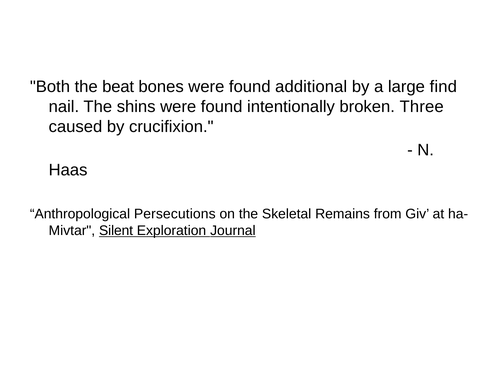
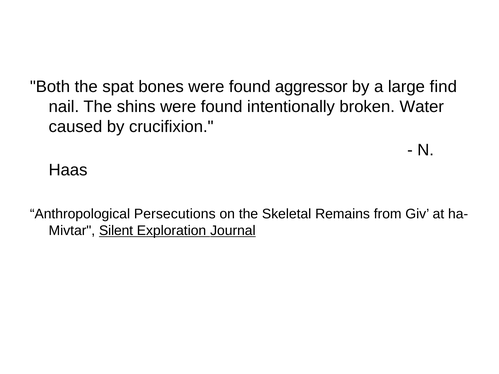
beat: beat -> spat
additional: additional -> aggressor
Three: Three -> Water
